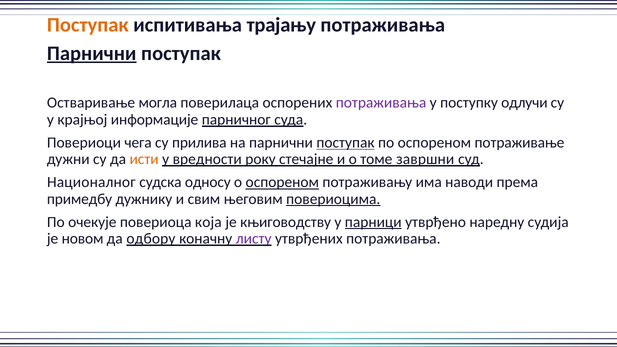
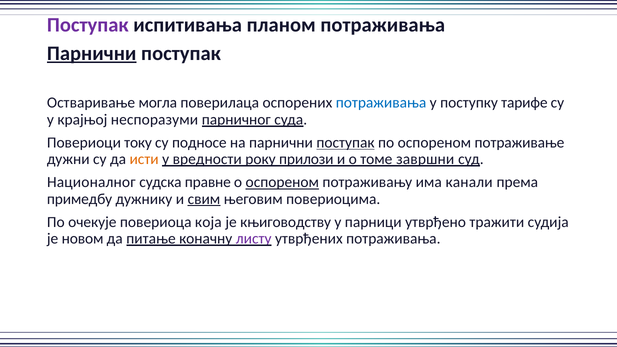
Поступак at (88, 25) colour: orange -> purple
трајању: трајању -> планом
потраживања at (381, 103) colour: purple -> blue
одлучи: одлучи -> тарифе
информације: информације -> неспоразуми
чега: чега -> току
прилива: прилива -> подносе
стечајне: стечајне -> прилози
односу: односу -> правне
наводи: наводи -> канали
свим underline: none -> present
повериоцима underline: present -> none
парници underline: present -> none
наредну: наредну -> тражити
одбору: одбору -> питање
